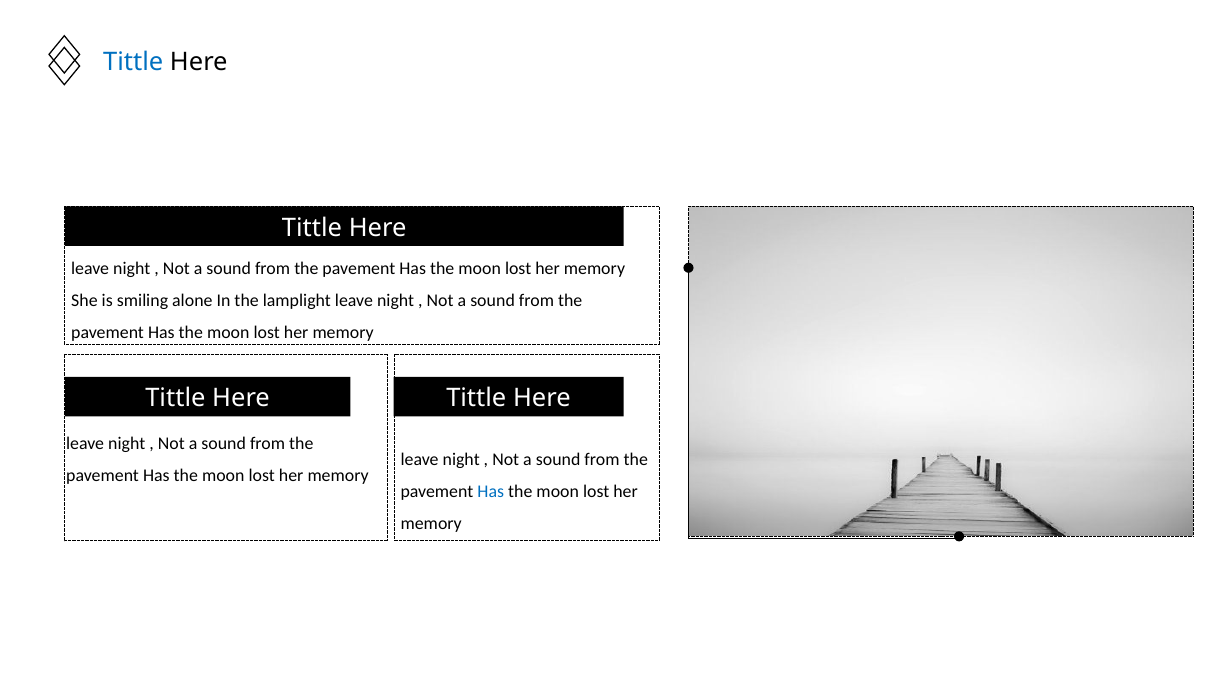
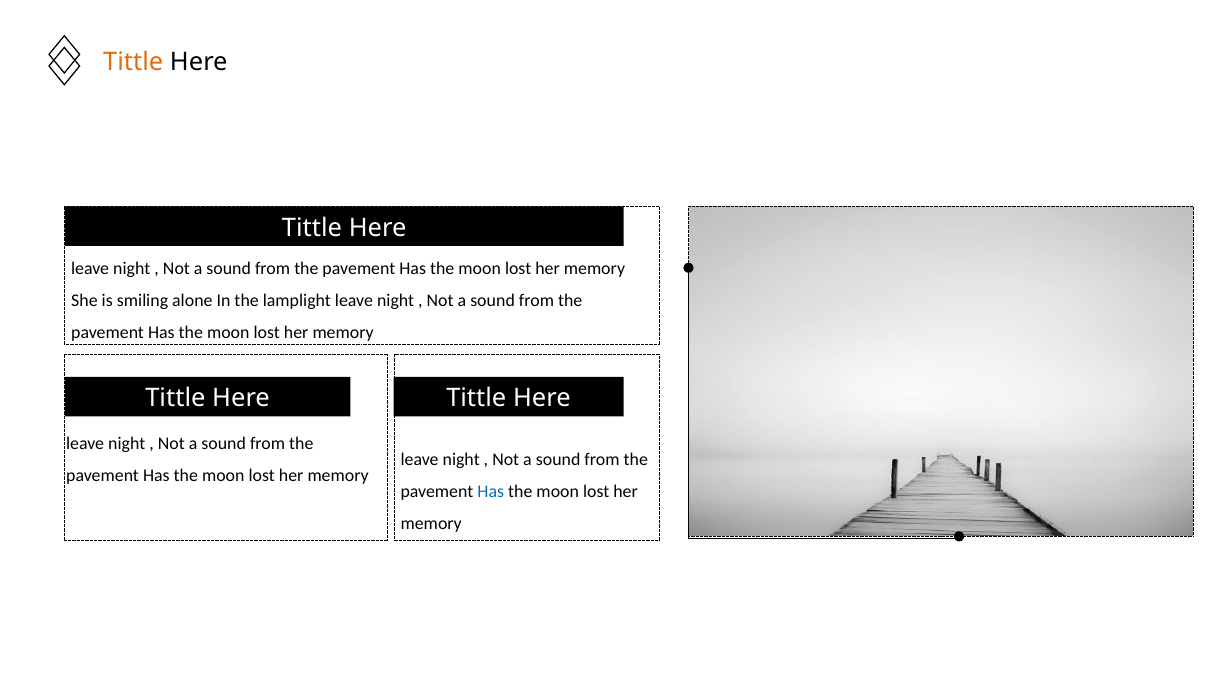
Tittle at (133, 62) colour: blue -> orange
